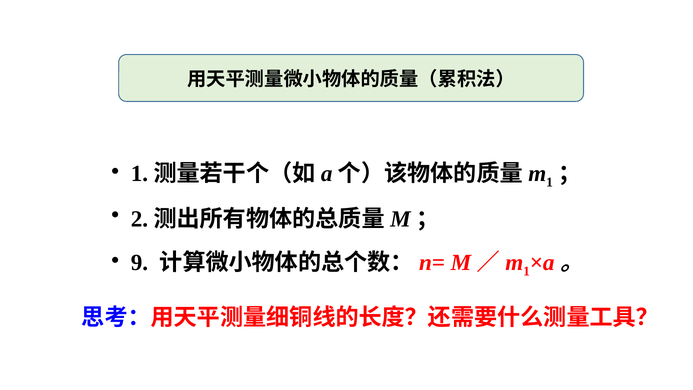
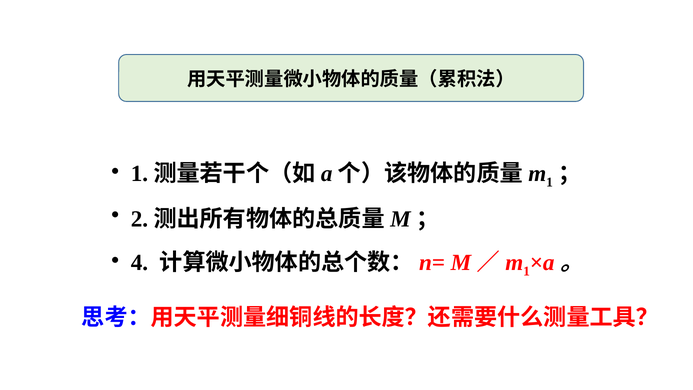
9: 9 -> 4
